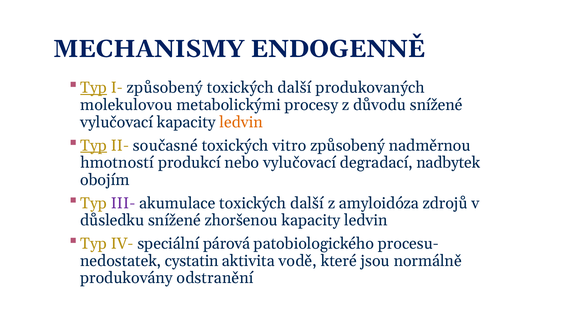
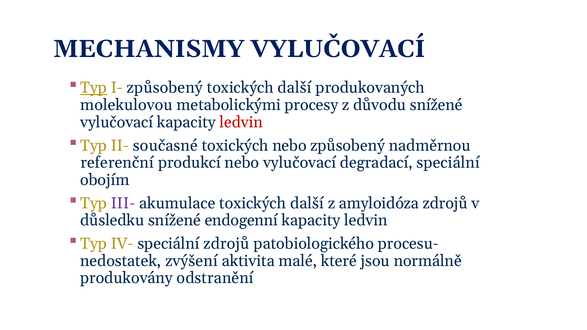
MECHANISMY ENDOGENNĚ: ENDOGENNĚ -> VYLUČOVACÍ
ledvin at (241, 122) colour: orange -> red
Typ at (94, 146) underline: present -> none
toxických vitro: vitro -> nebo
hmotností: hmotností -> referenční
degradací nadbytek: nadbytek -> speciální
zhoršenou: zhoršenou -> endogenní
speciální párová: párová -> zdrojů
cystatin: cystatin -> zvýšení
vodě: vodě -> malé
